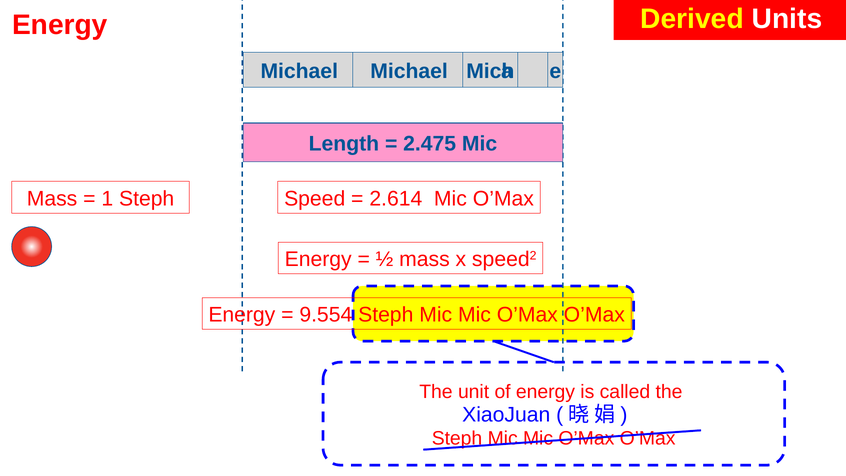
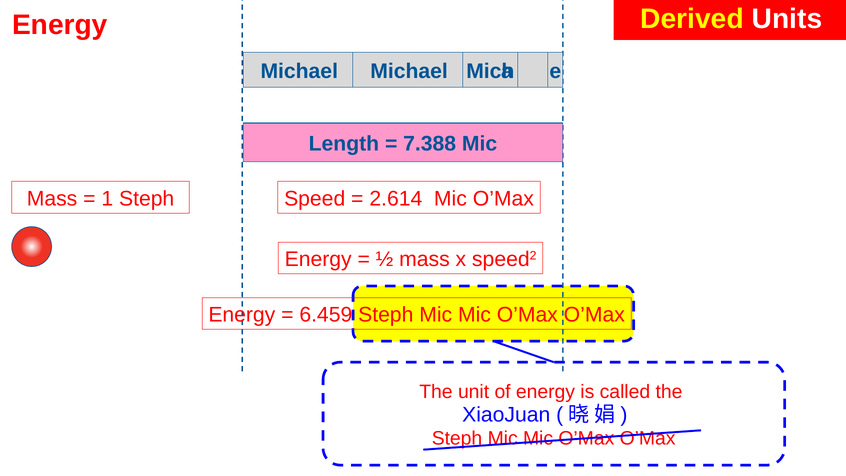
2.475: 2.475 -> 7.388
9.554: 9.554 -> 6.459
